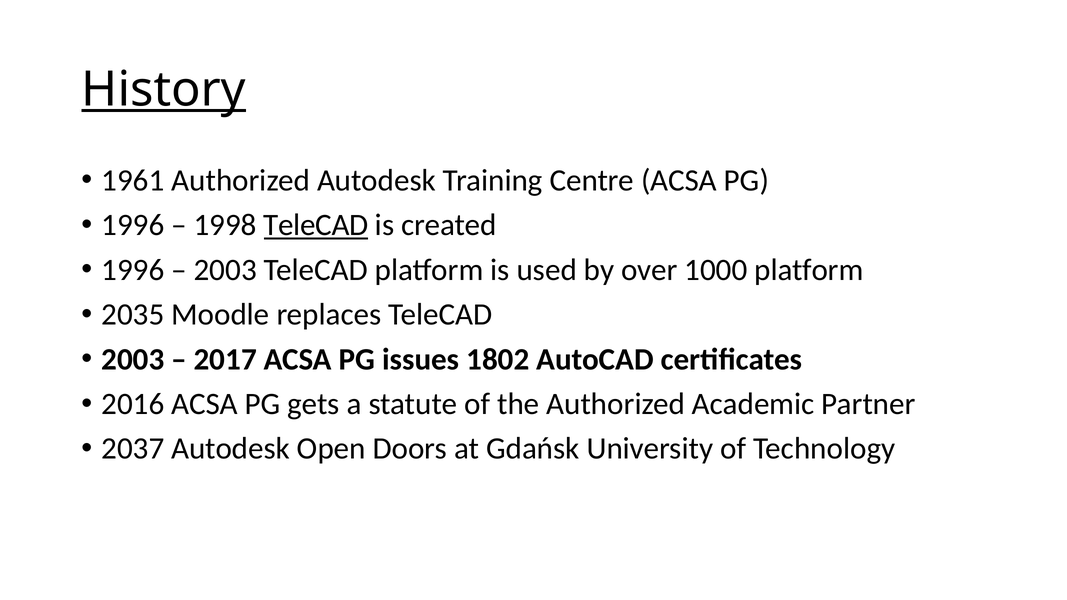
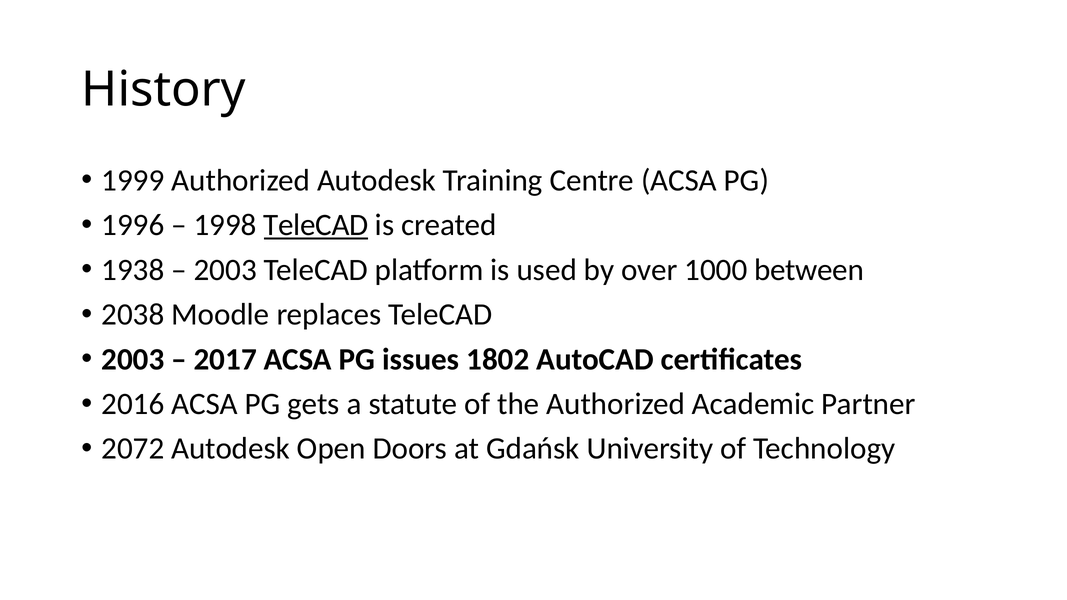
History underline: present -> none
1961: 1961 -> 1999
1996 at (133, 270): 1996 -> 1938
1000 platform: platform -> between
2035: 2035 -> 2038
2037: 2037 -> 2072
